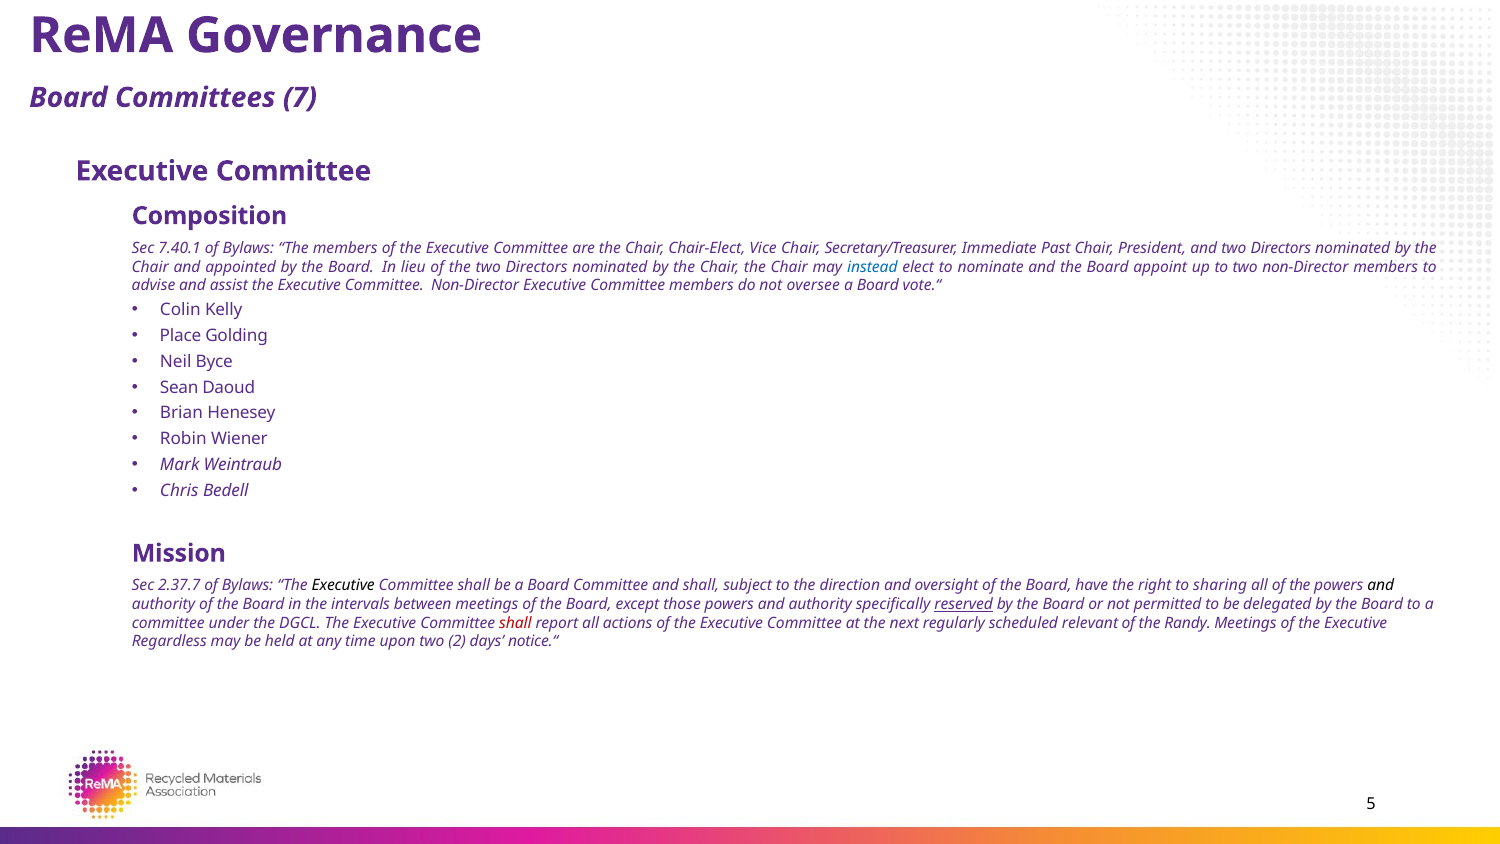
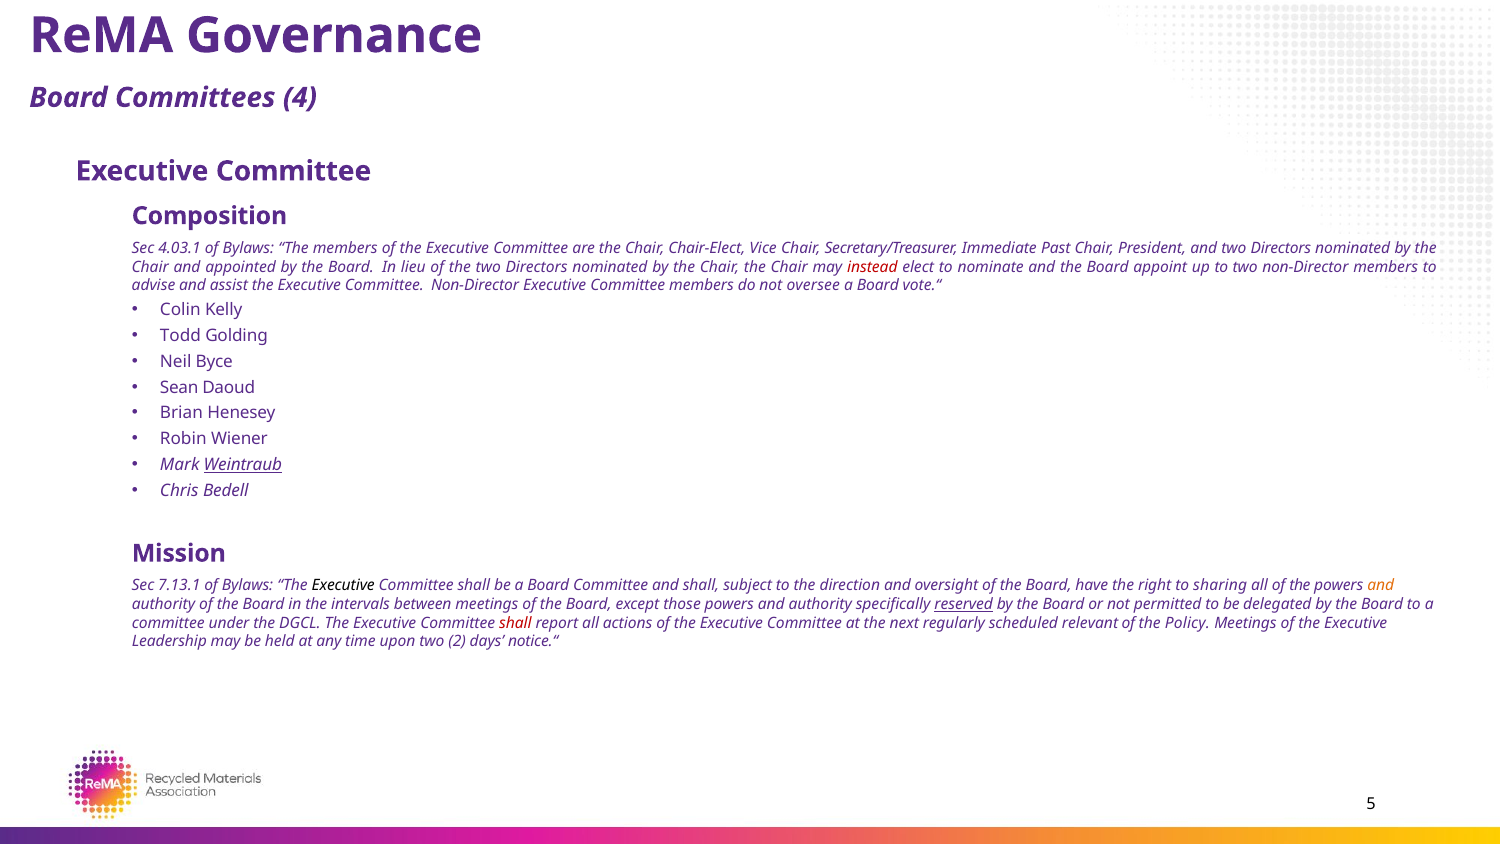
7: 7 -> 4
7.40.1: 7.40.1 -> 4.03.1
instead colour: blue -> red
Place: Place -> Todd
Weintraub underline: none -> present
2.37.7: 2.37.7 -> 7.13.1
and at (1381, 586) colour: black -> orange
Randy: Randy -> Policy
Regardless: Regardless -> Leadership
